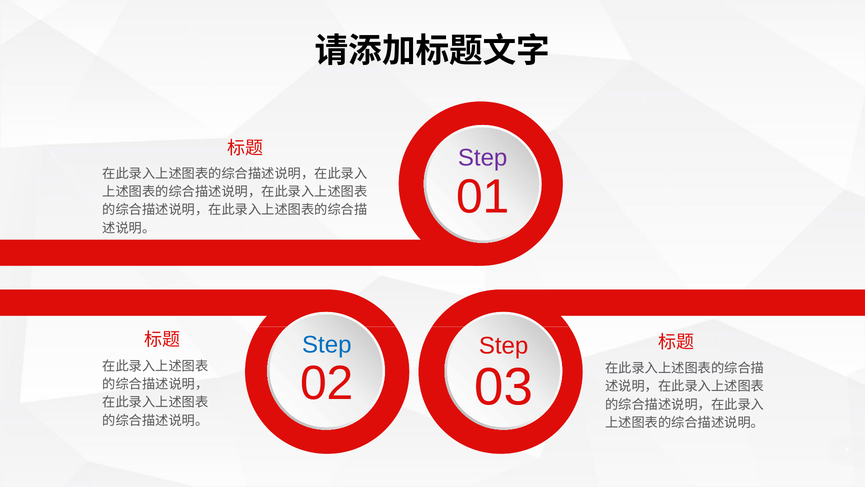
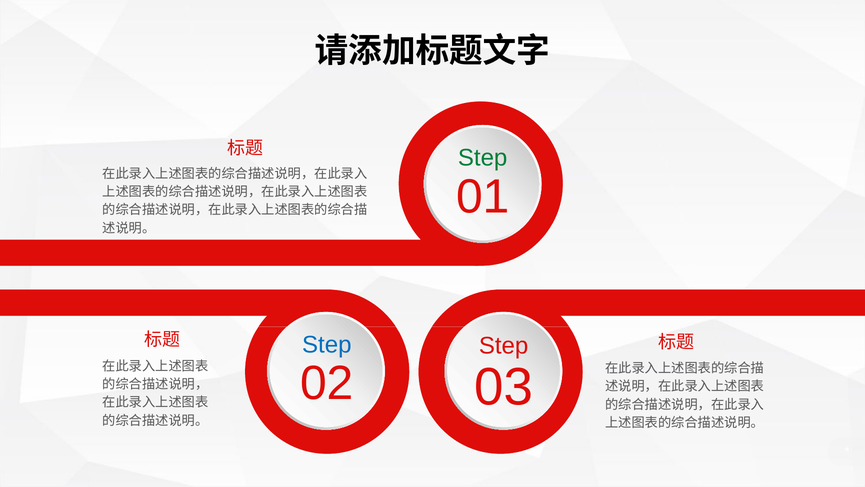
Step at (483, 158) colour: purple -> green
